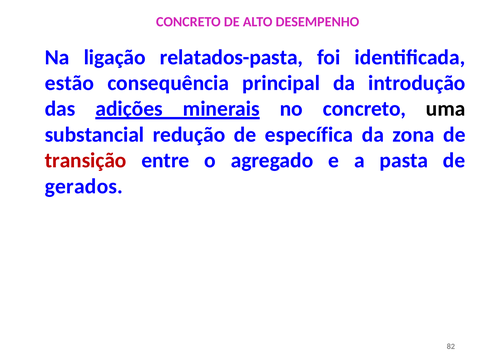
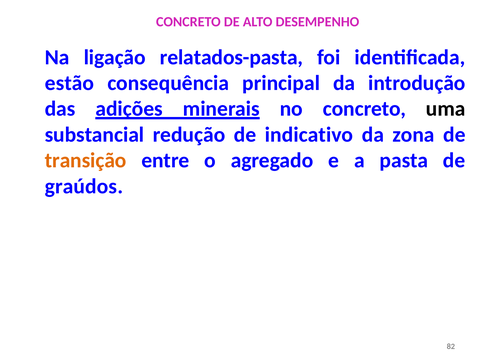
específica: específica -> indicativo
transição colour: red -> orange
gerados: gerados -> graúdos
